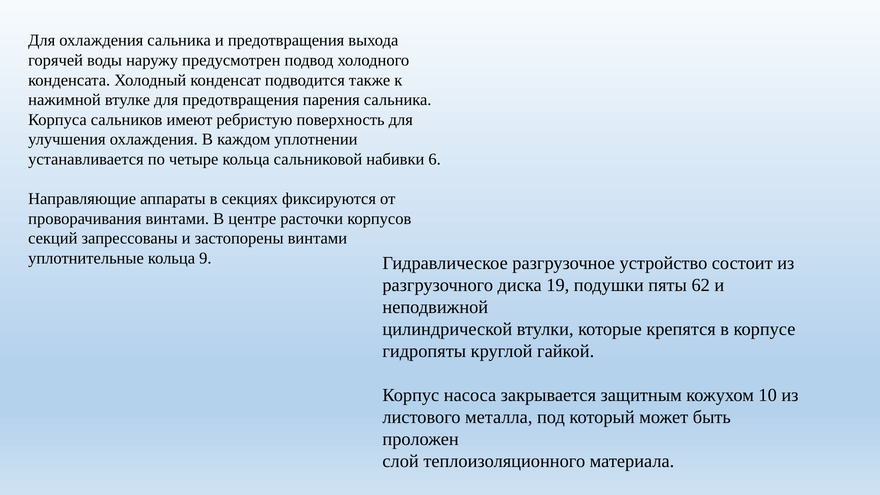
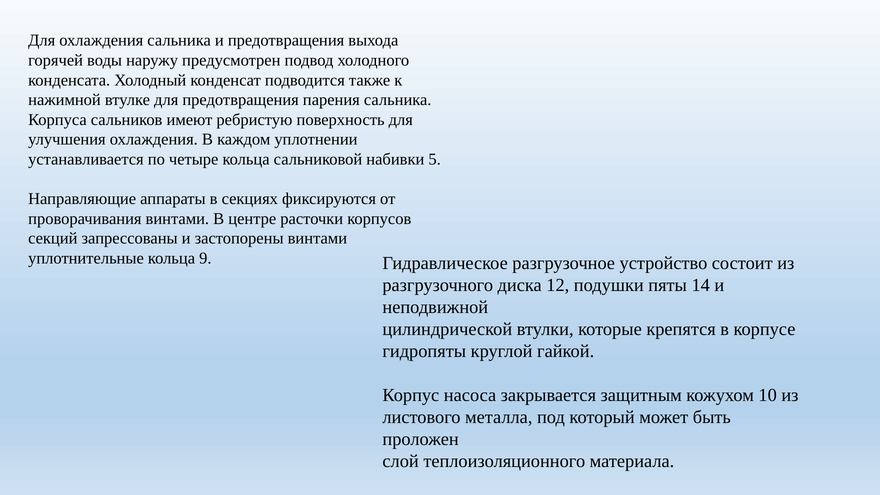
6: 6 -> 5
19: 19 -> 12
62: 62 -> 14
